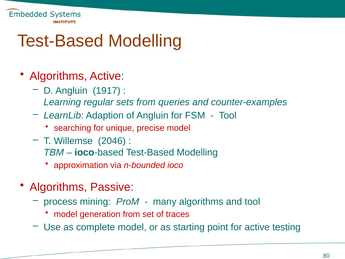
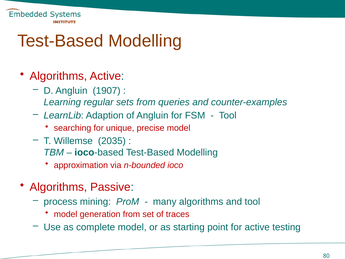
1917: 1917 -> 1907
2046: 2046 -> 2035
